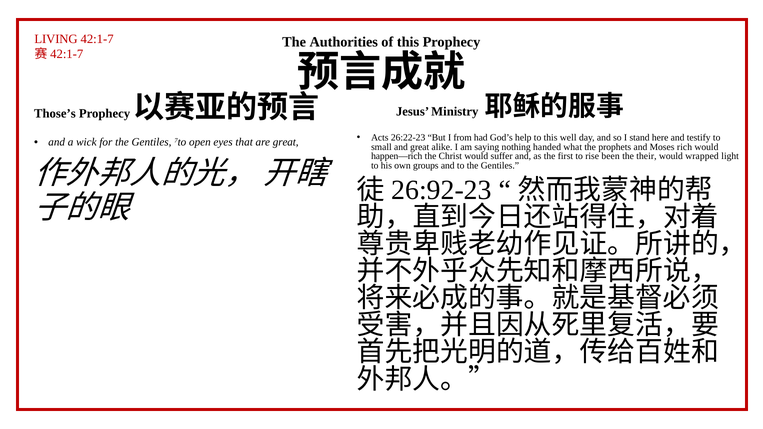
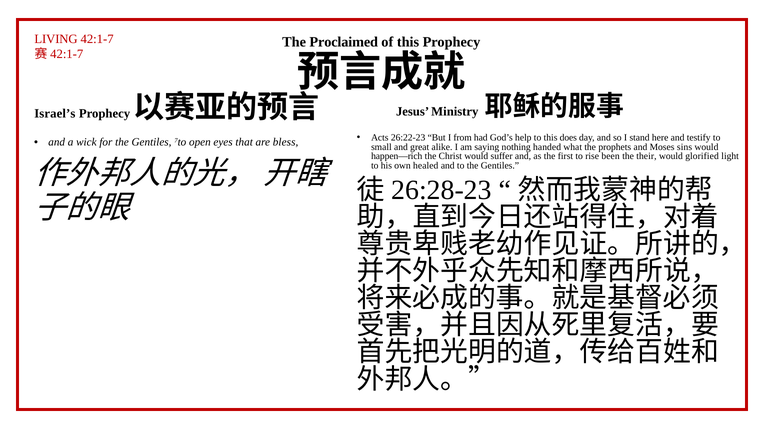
Authorities: Authorities -> Proclaimed
Those’s: Those’s -> Israel’s
well: well -> does
are great: great -> bless
rich: rich -> sins
wrapped: wrapped -> glorified
groups: groups -> healed
26:92-23: 26:92-23 -> 26:28-23
